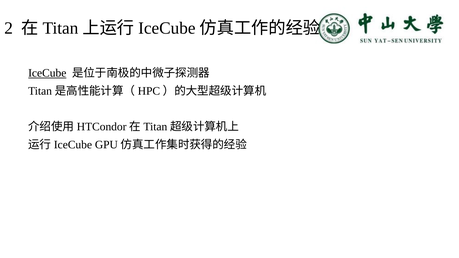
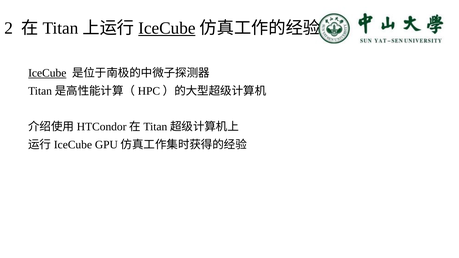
IceCube at (167, 28) underline: none -> present
